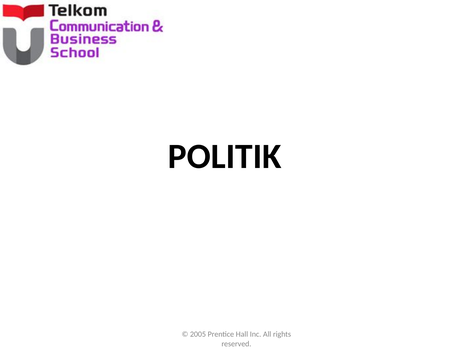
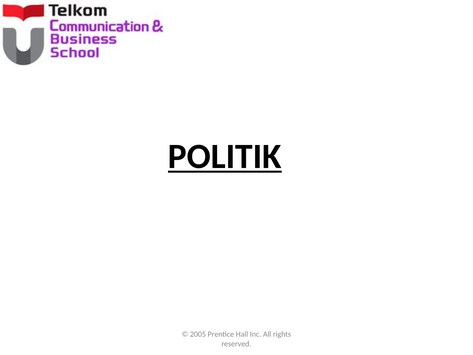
POLITIK underline: none -> present
